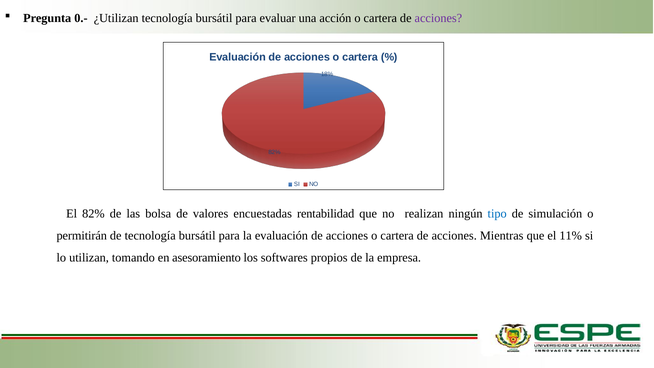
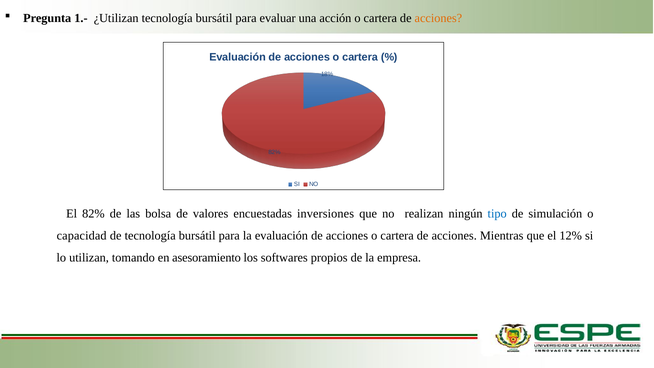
0.-: 0.- -> 1.-
acciones at (438, 18) colour: purple -> orange
rentabilidad: rentabilidad -> inversiones
permitirán: permitirán -> capacidad
11%: 11% -> 12%
